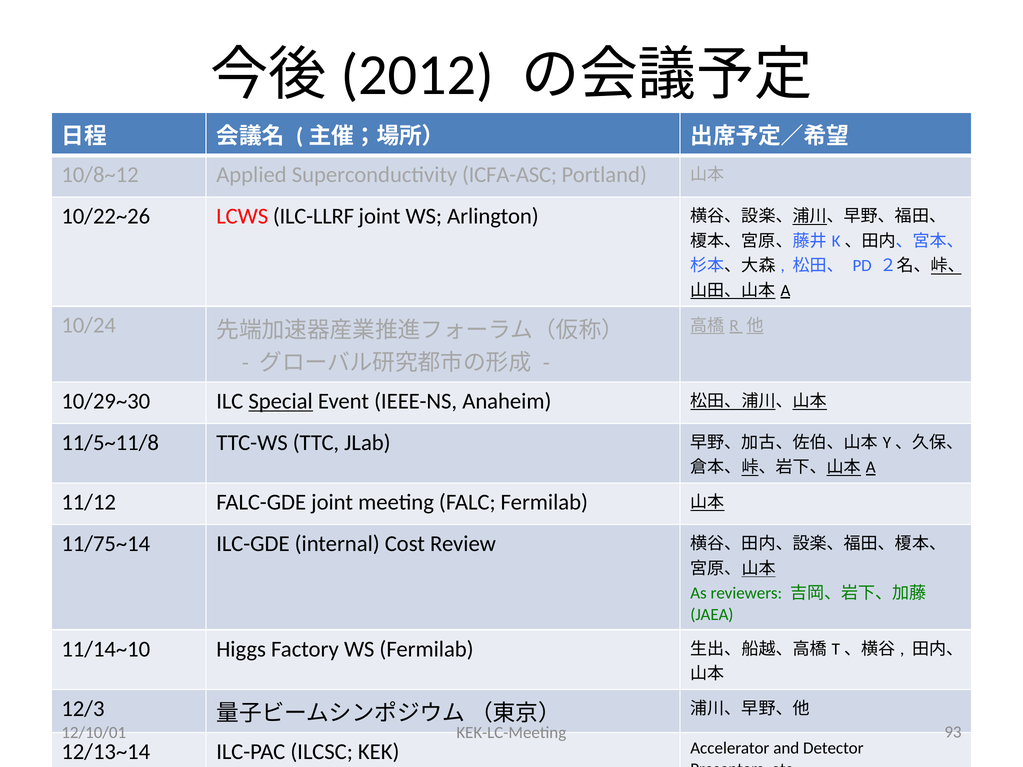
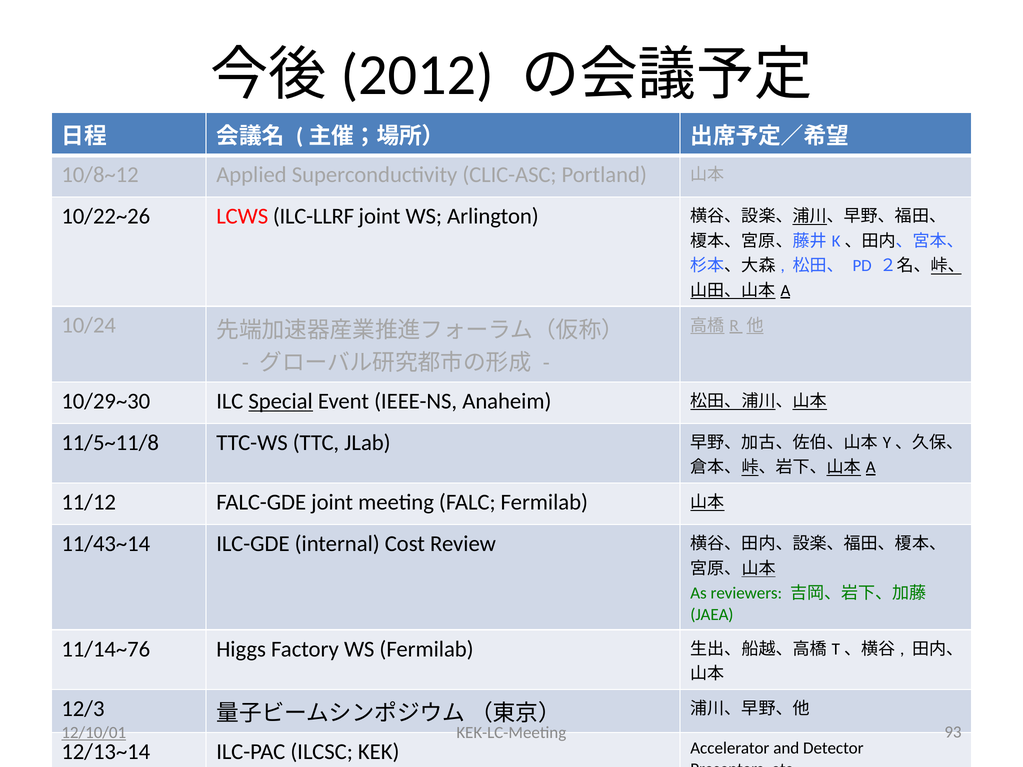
ICFA-ASC: ICFA-ASC -> CLIC-ASC
11/75~14: 11/75~14 -> 11/43~14
11/14~10: 11/14~10 -> 11/14~76
12/10/01 underline: none -> present
